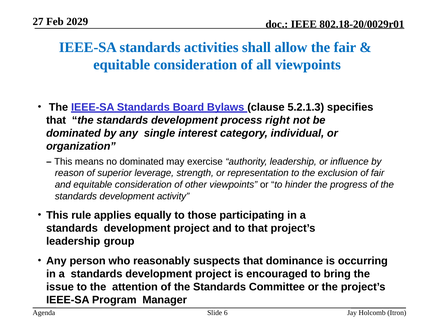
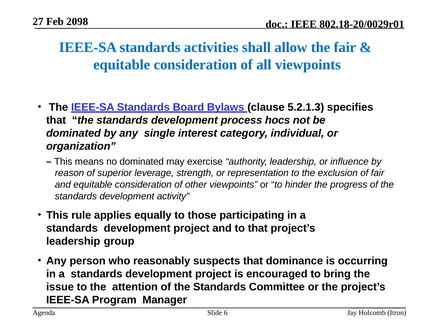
2029: 2029 -> 2098
right: right -> hocs
